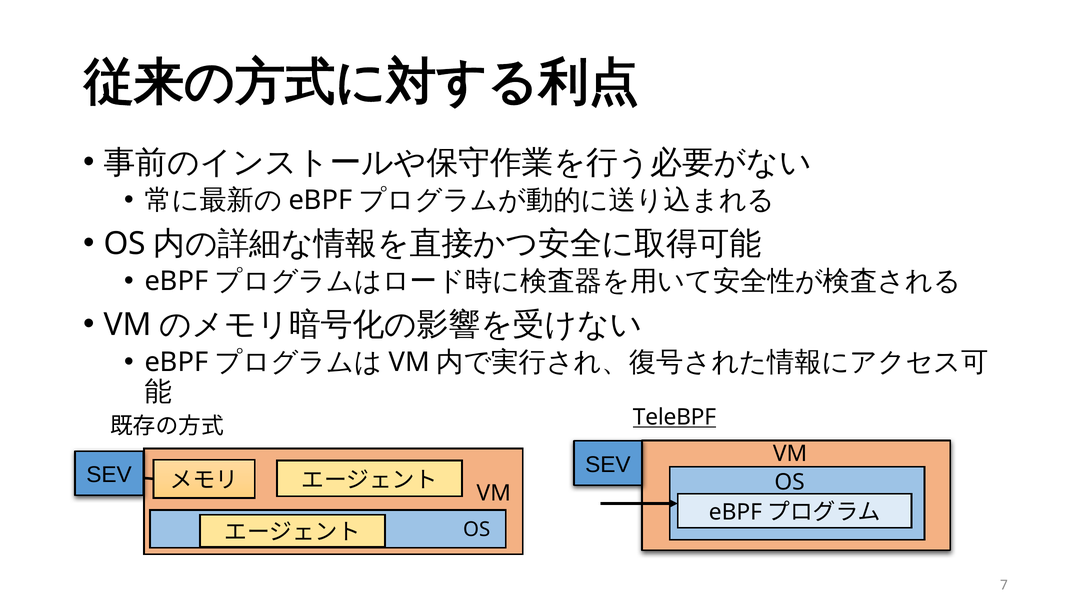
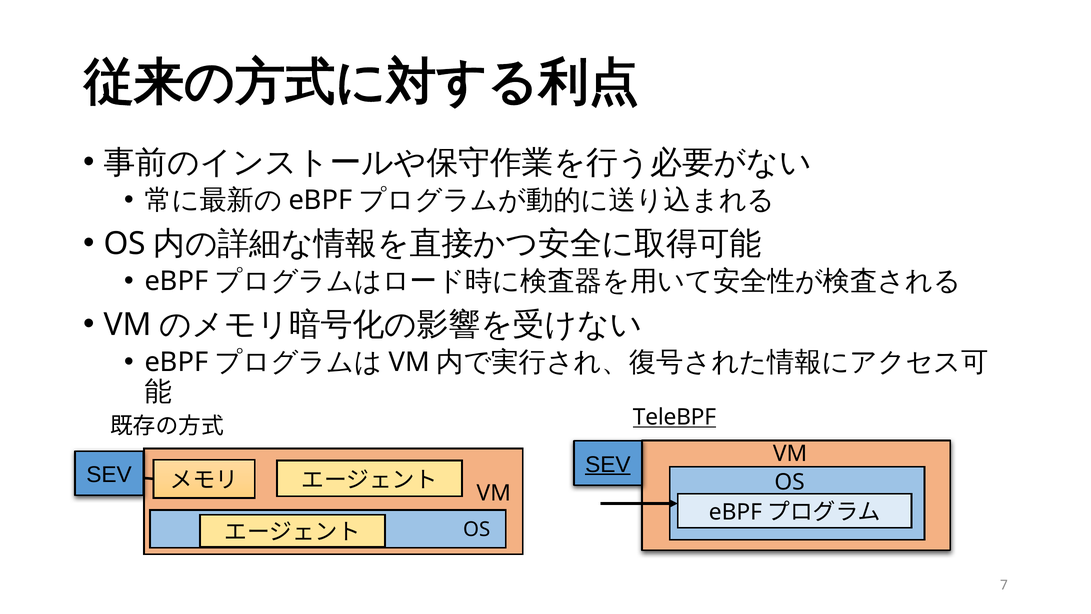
SEV at (608, 464) underline: none -> present
